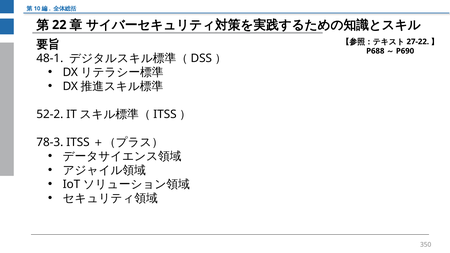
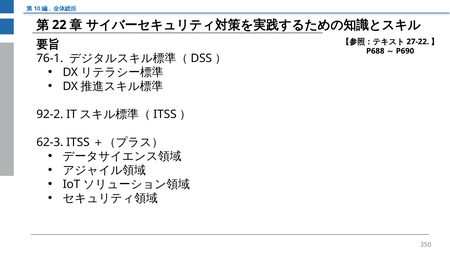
48-1: 48-1 -> 76-1
52-2: 52-2 -> 92-2
78-3: 78-3 -> 62-3
